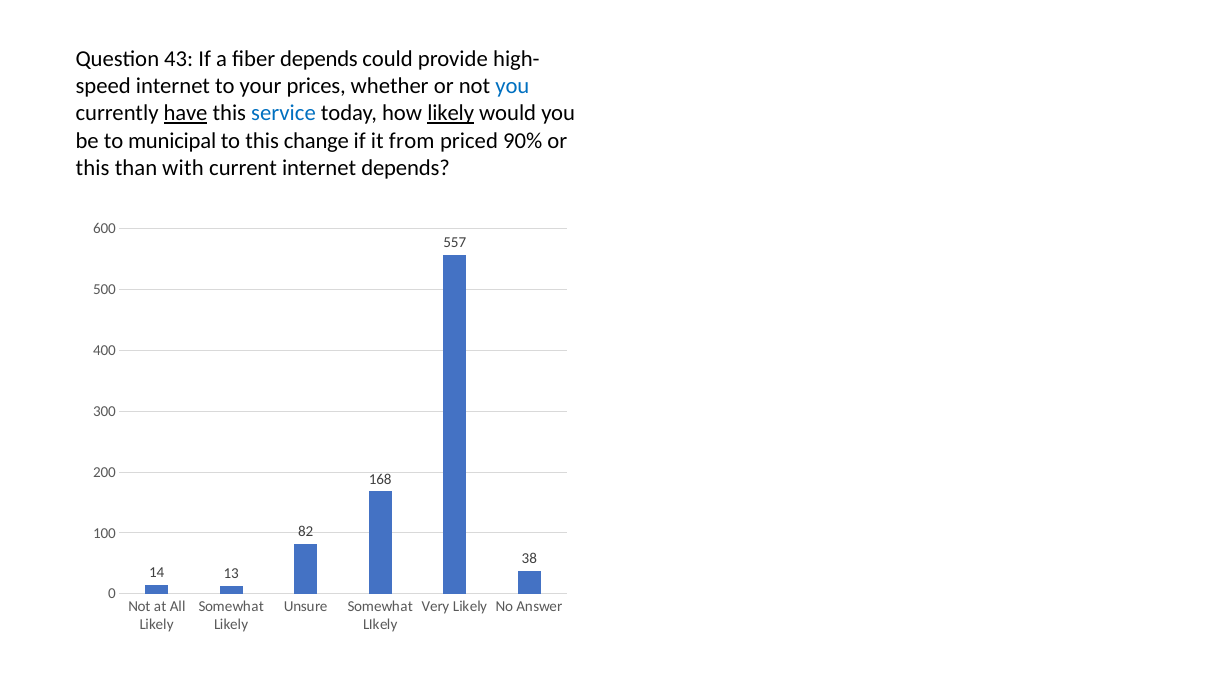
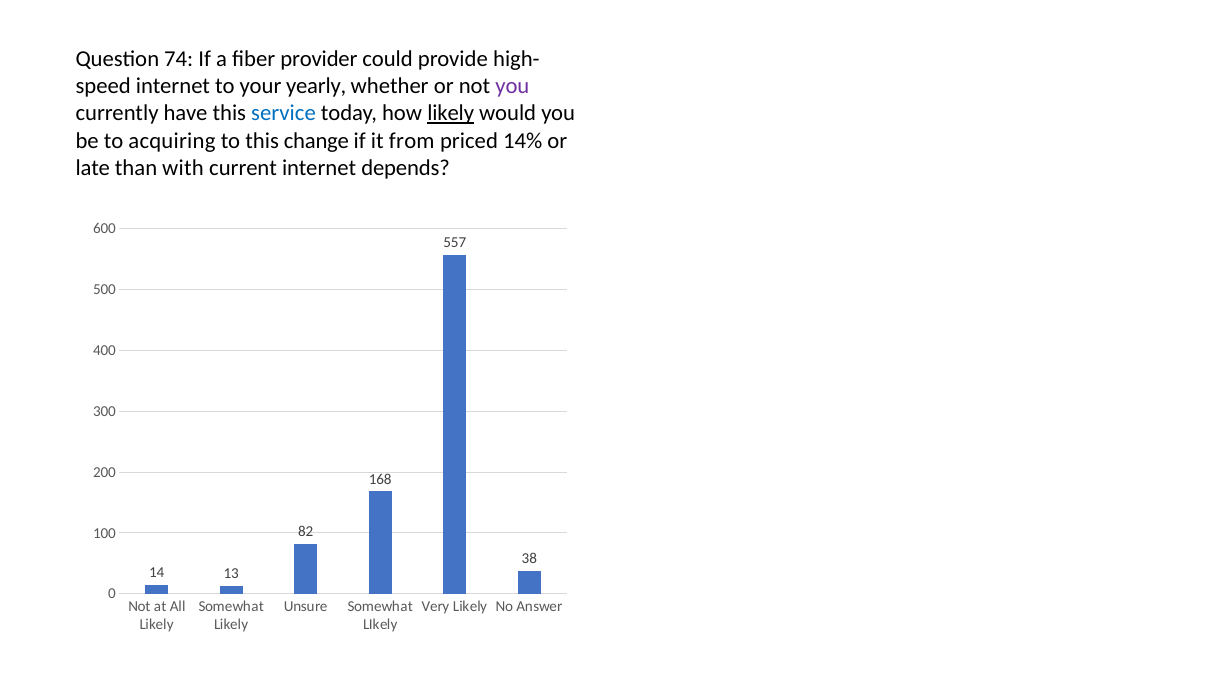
43: 43 -> 74
fiber depends: depends -> provider
prices: prices -> yearly
you at (512, 86) colour: blue -> purple
have underline: present -> none
municipal: municipal -> acquiring
90%: 90% -> 14%
this at (93, 168): this -> late
